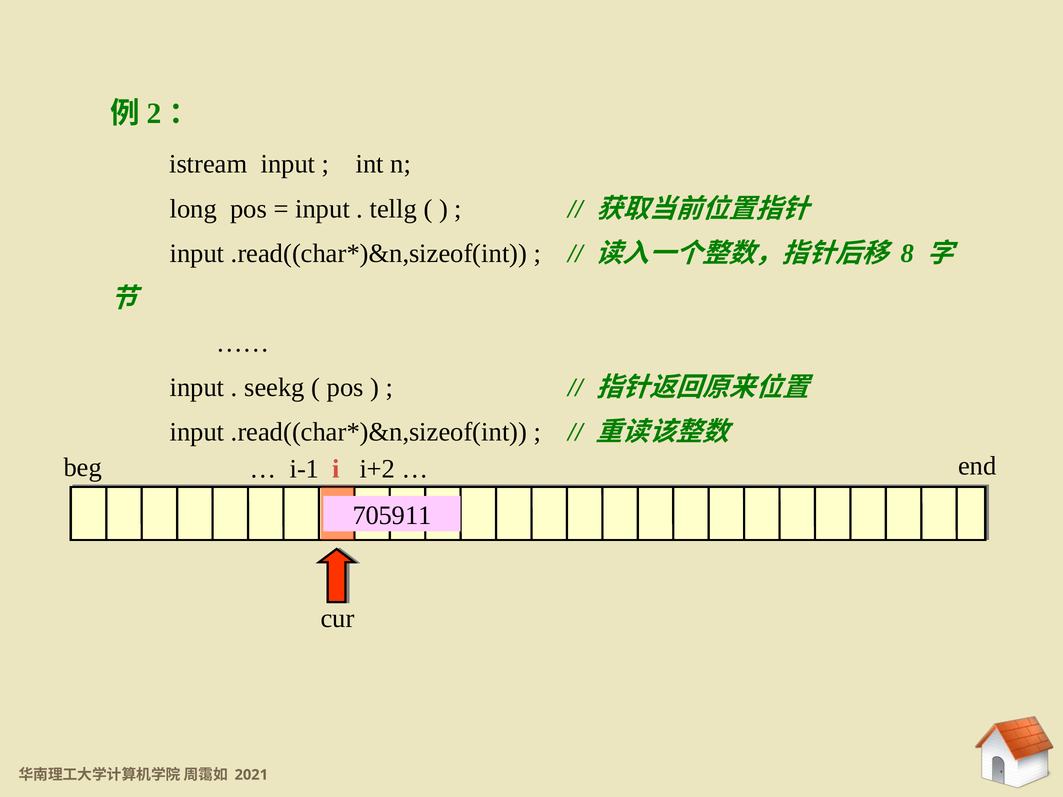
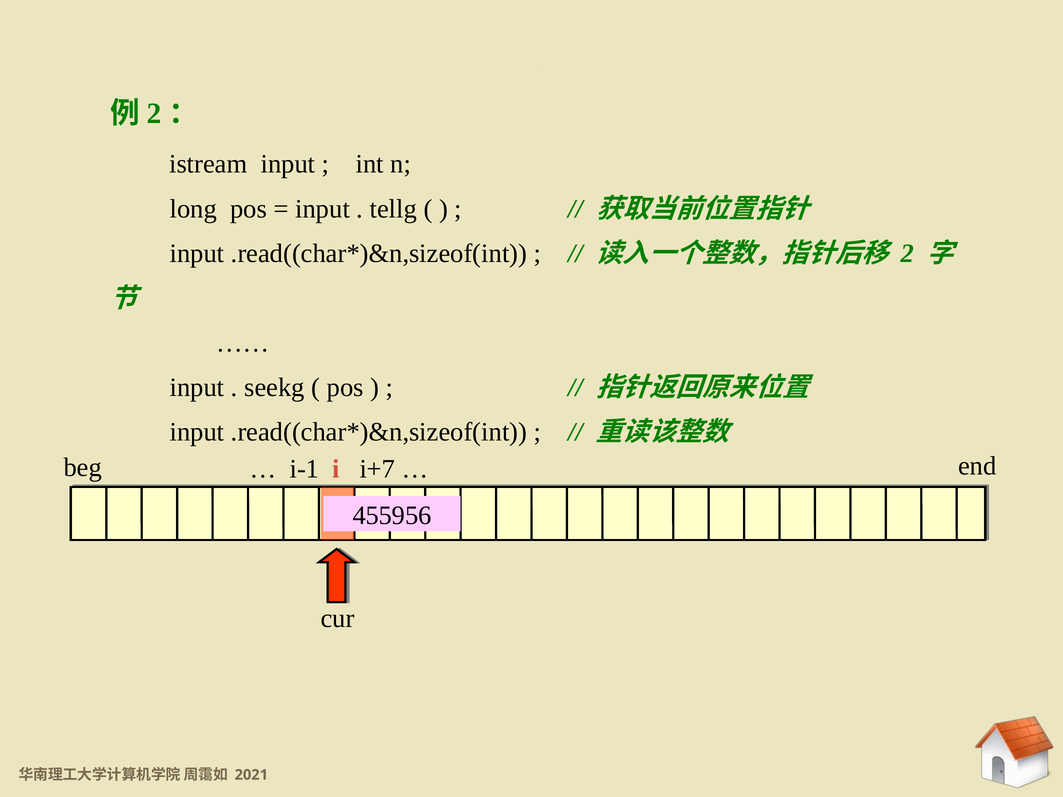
8: 8 -> 2
i+2: i+2 -> i+7
705911: 705911 -> 455956
